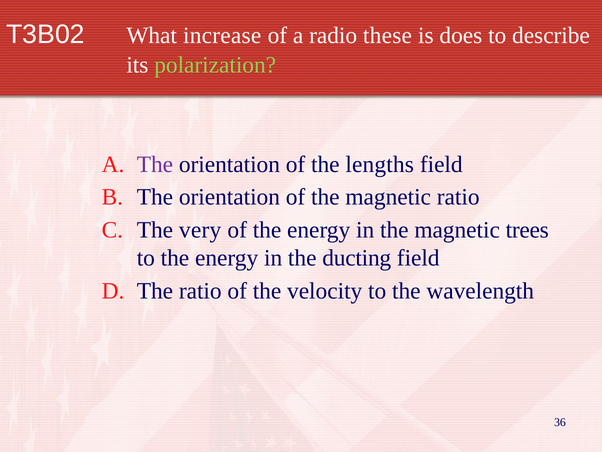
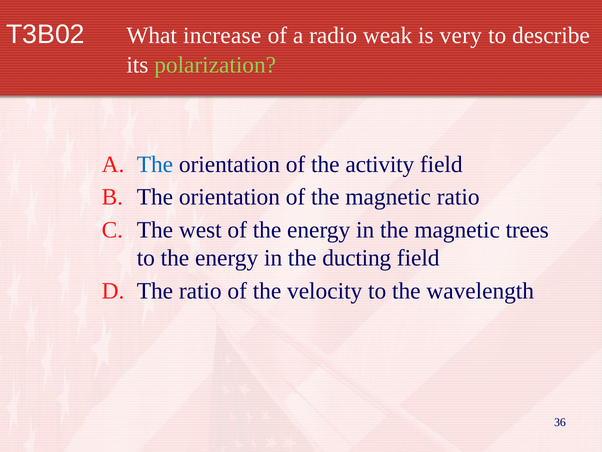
these: these -> weak
does: does -> very
The at (155, 164) colour: purple -> blue
lengths: lengths -> activity
very: very -> west
